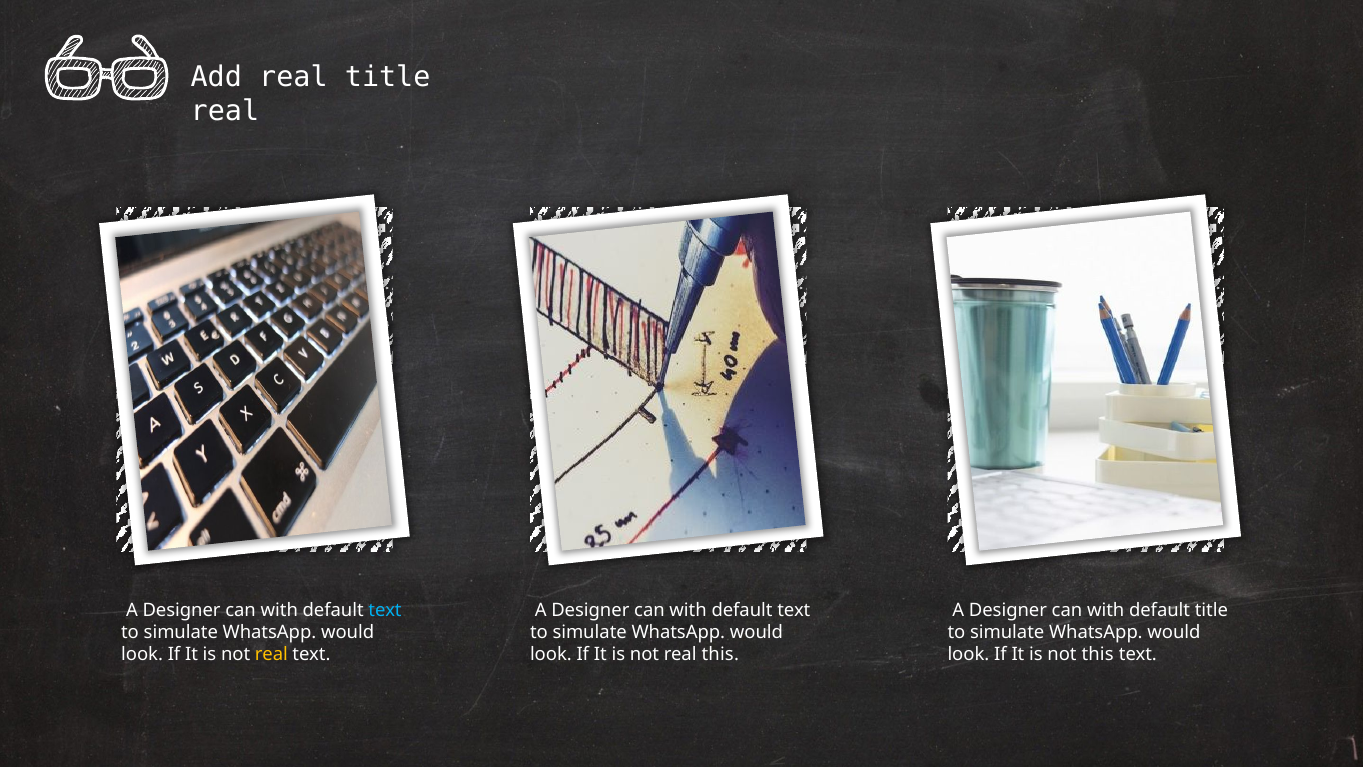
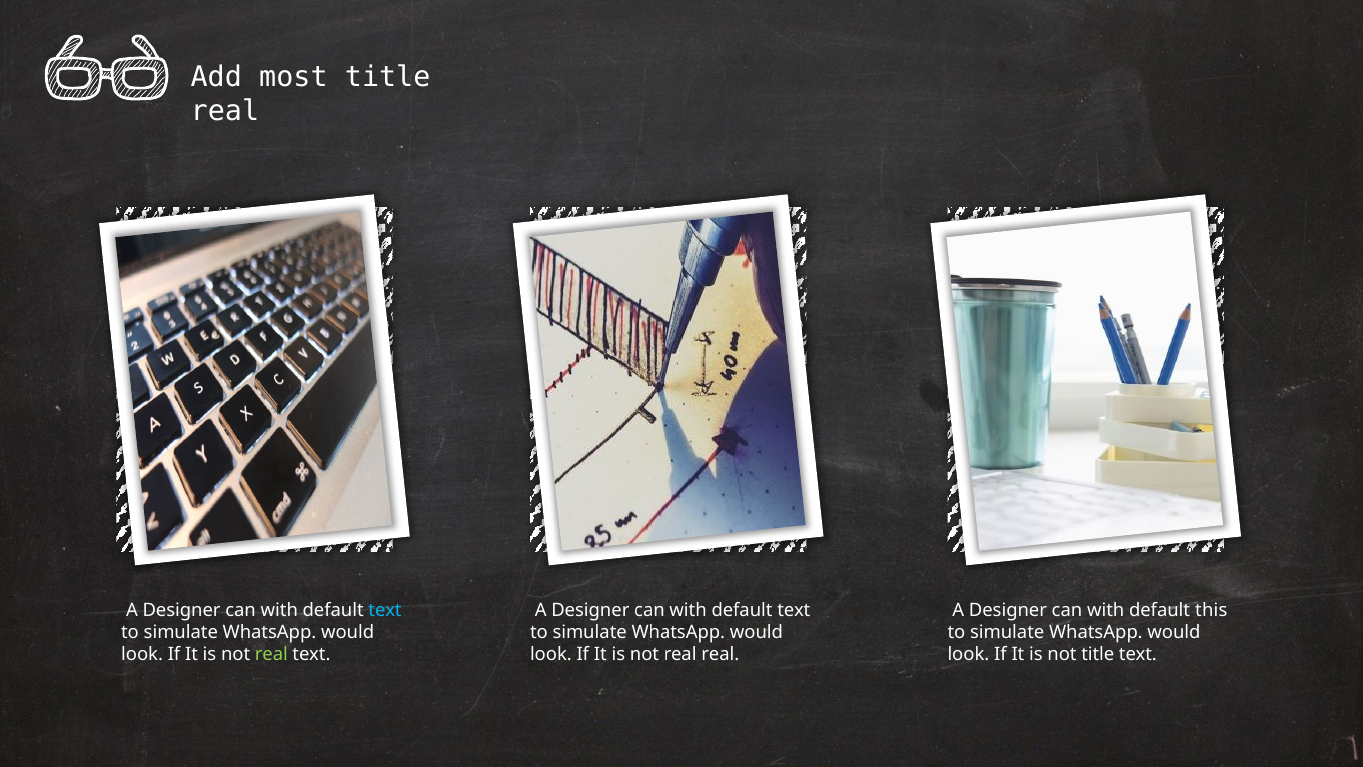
Add real: real -> most
default title: title -> this
real at (271, 654) colour: yellow -> light green
real this: this -> real
not this: this -> title
